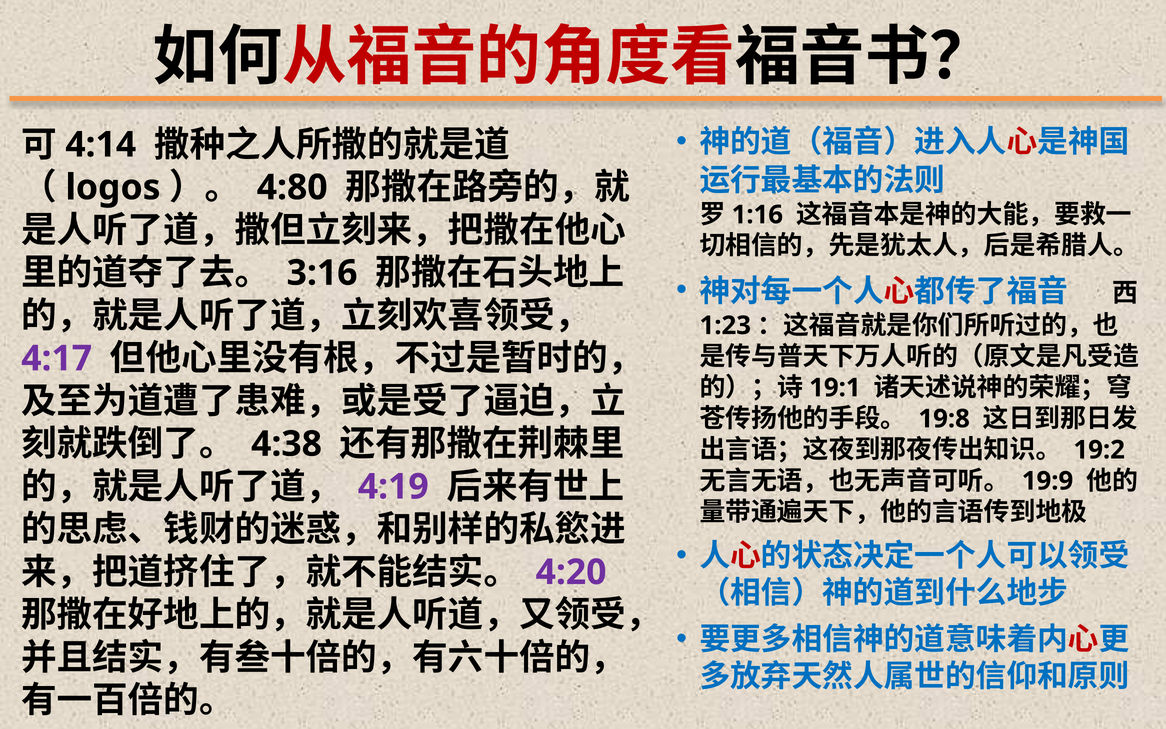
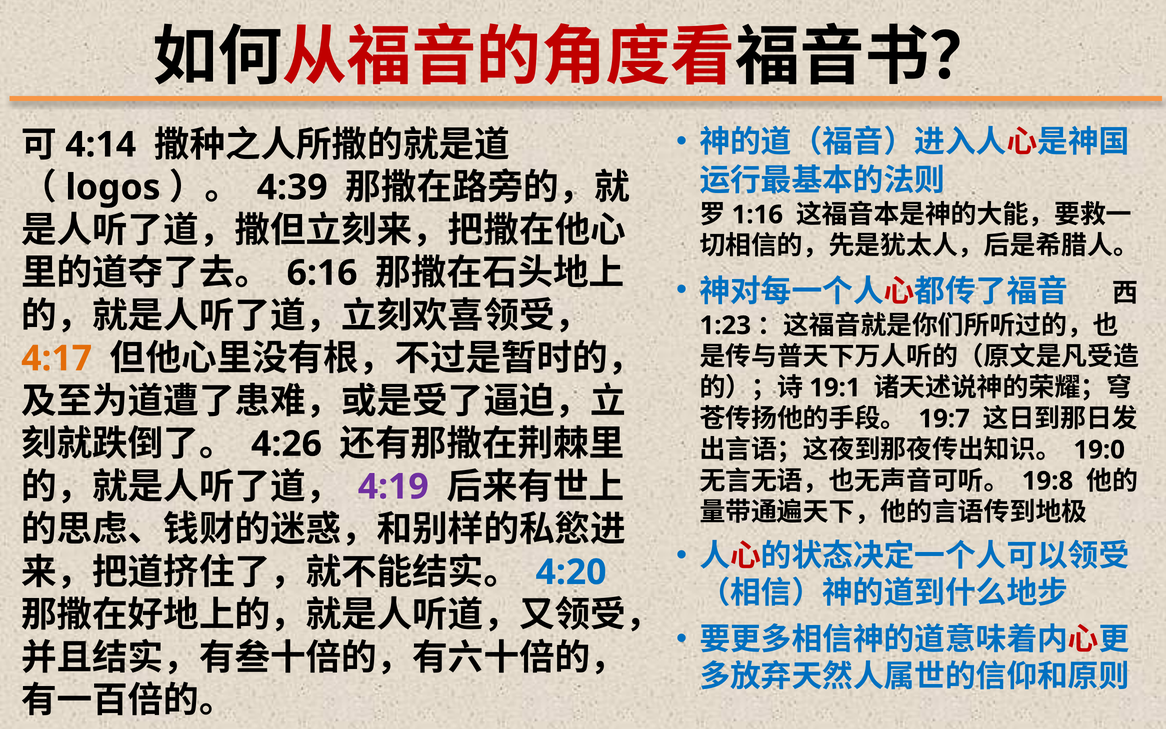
4:80: 4:80 -> 4:39
3:16: 3:16 -> 6:16
4:17 colour: purple -> orange
19:8: 19:8 -> 19:7
4:38: 4:38 -> 4:26
19:2: 19:2 -> 19:0
19:9: 19:9 -> 19:8
4:20 colour: purple -> blue
